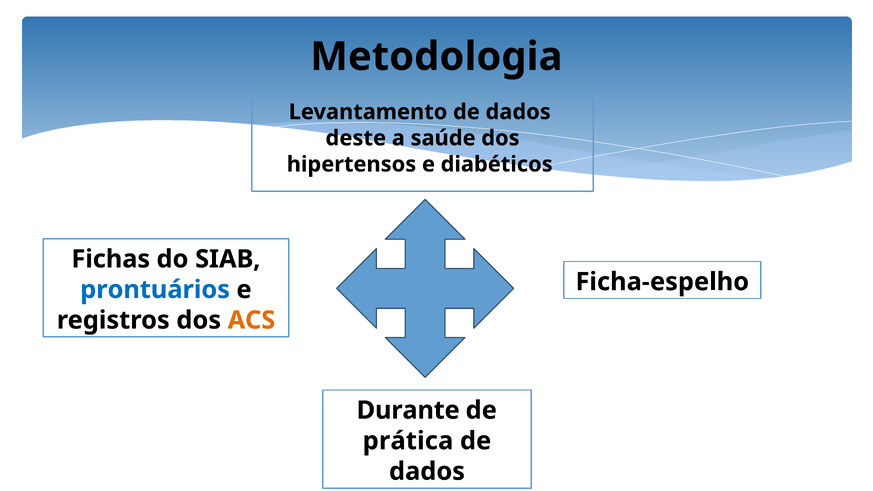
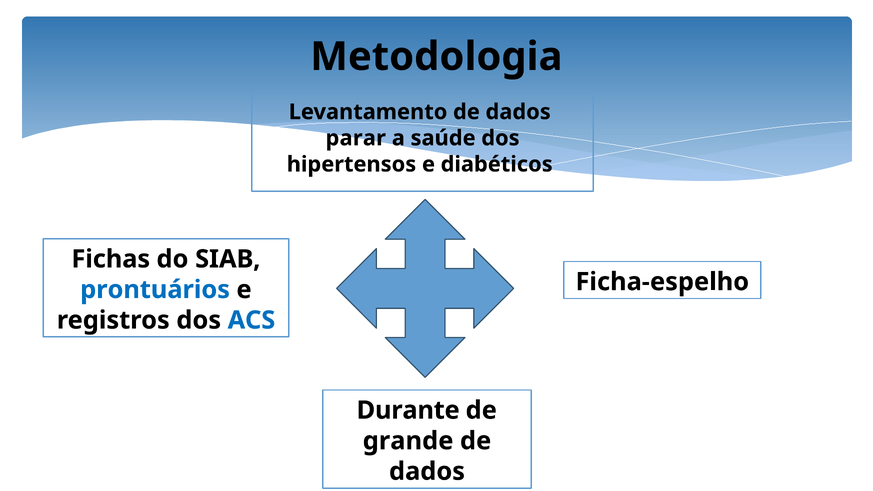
deste: deste -> parar
ACS colour: orange -> blue
prática: prática -> grande
